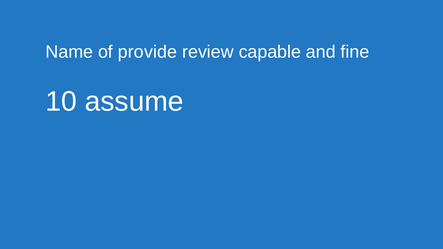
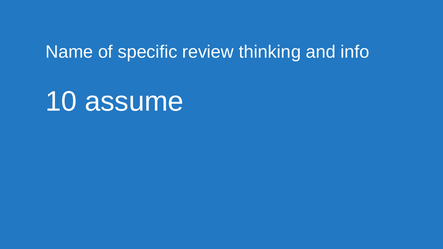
provide: provide -> specific
capable: capable -> thinking
fine: fine -> info
